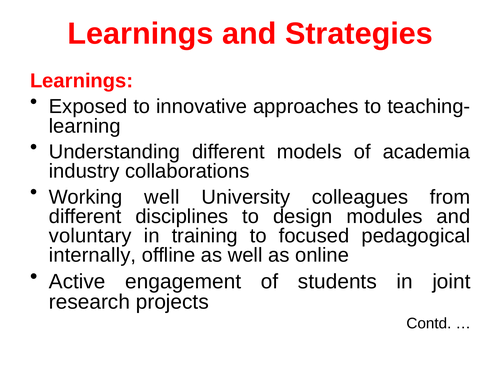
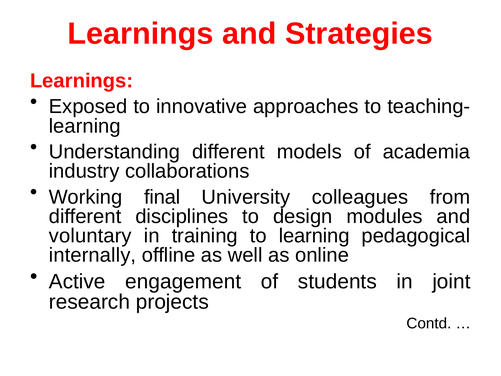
Working well: well -> final
to focused: focused -> learning
